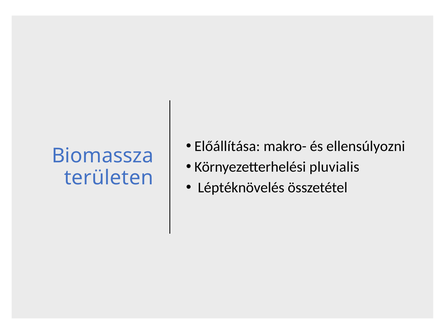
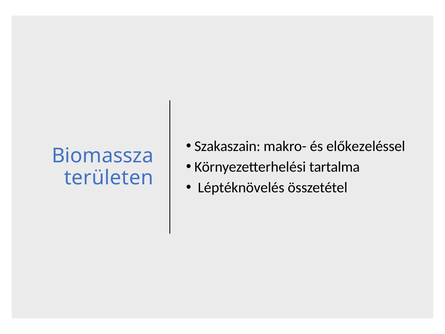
Előállítása: Előállítása -> Szakaszain
ellensúlyozni: ellensúlyozni -> előkezeléssel
pluvialis: pluvialis -> tartalma
